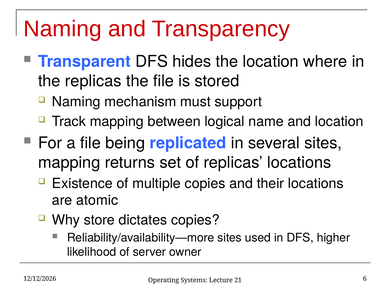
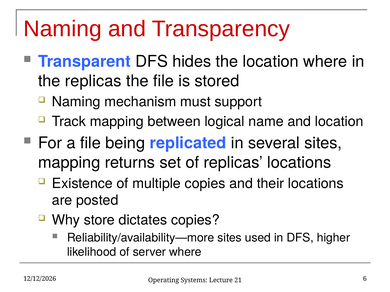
atomic: atomic -> posted
server owner: owner -> where
